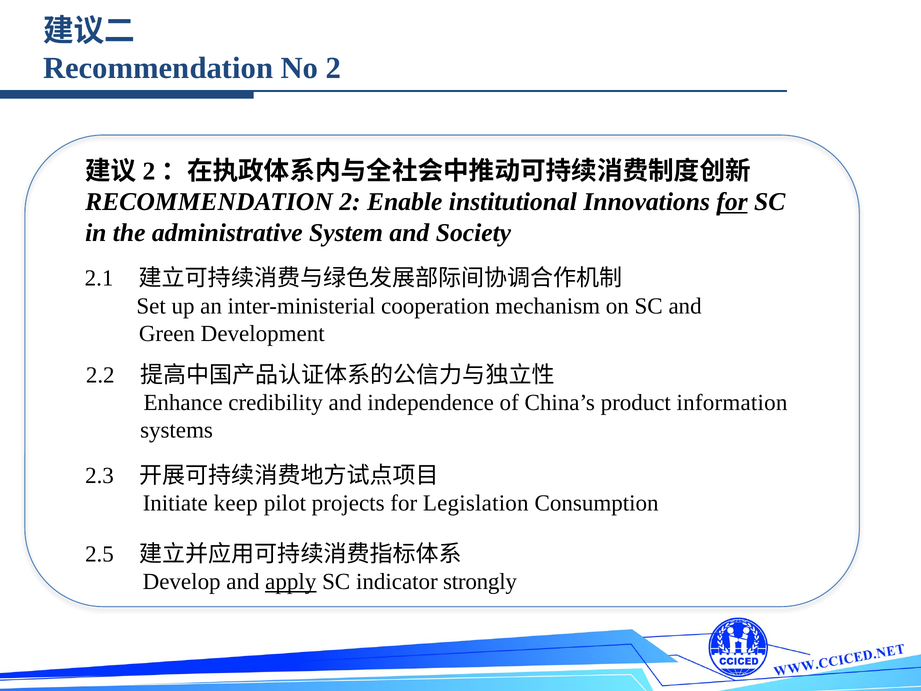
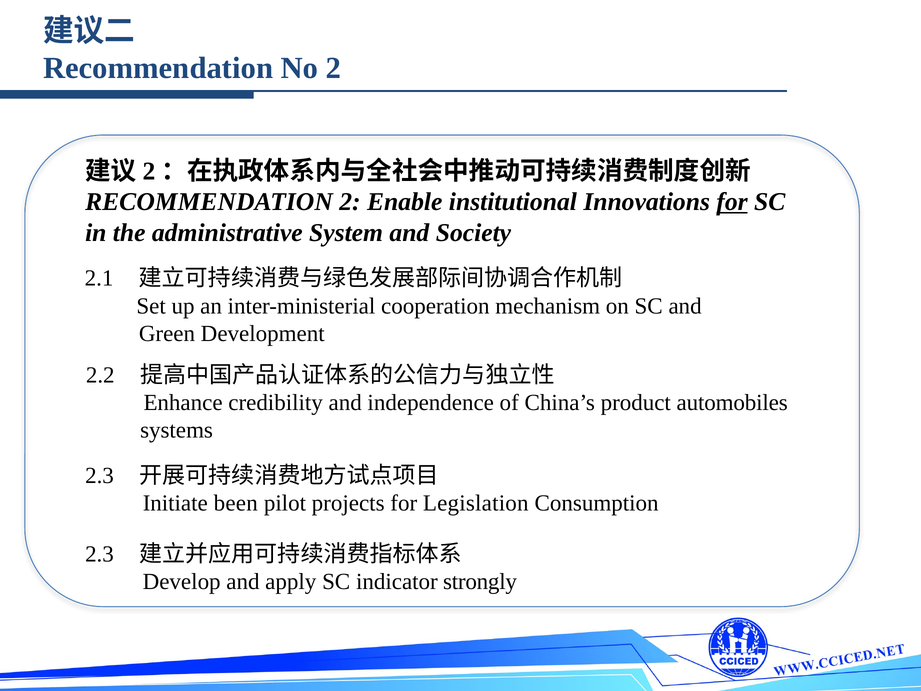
information: information -> automobiles
keep: keep -> been
2.5 at (99, 554): 2.5 -> 2.3
apply underline: present -> none
